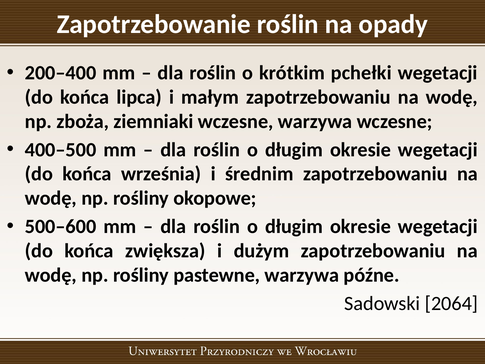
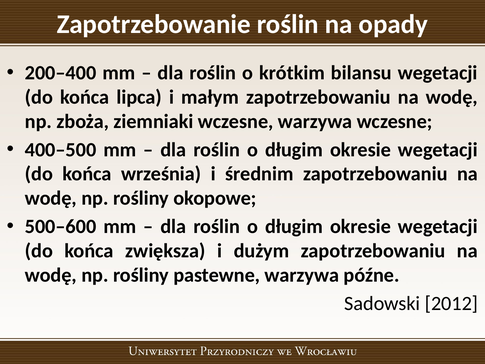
pchełki: pchełki -> bilansu
2064: 2064 -> 2012
